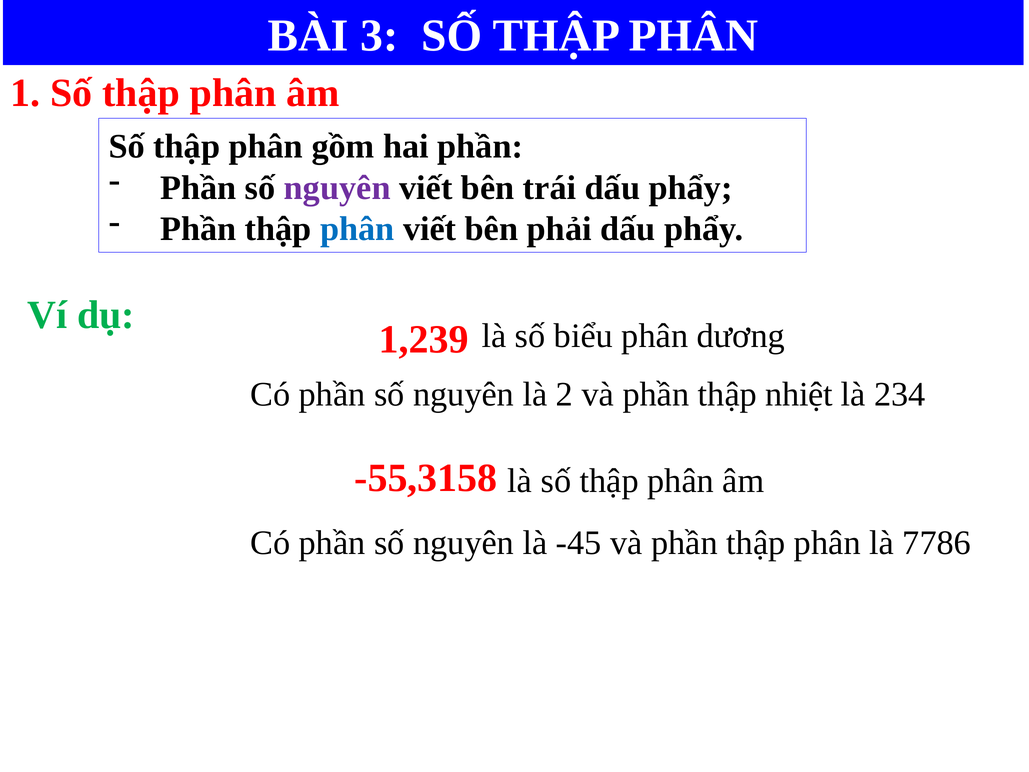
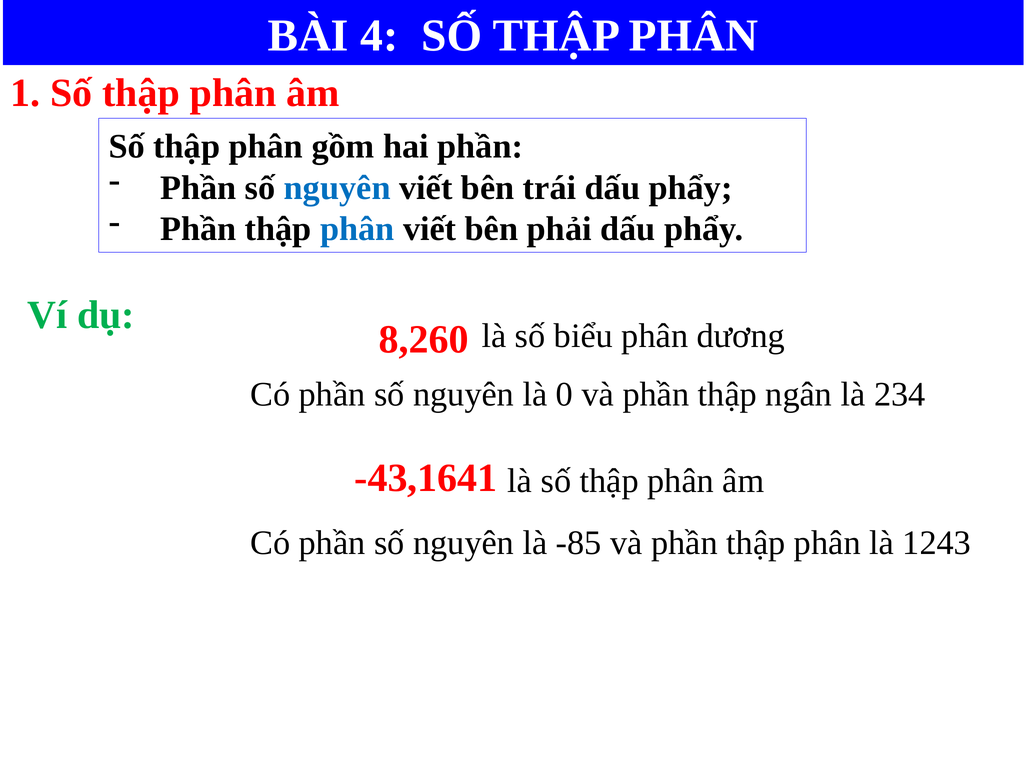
3: 3 -> 4
nguyên at (337, 188) colour: purple -> blue
1,239: 1,239 -> 8,260
2: 2 -> 0
nhiệt: nhiệt -> ngân
-55,3158: -55,3158 -> -43,1641
-45: -45 -> -85
7786: 7786 -> 1243
